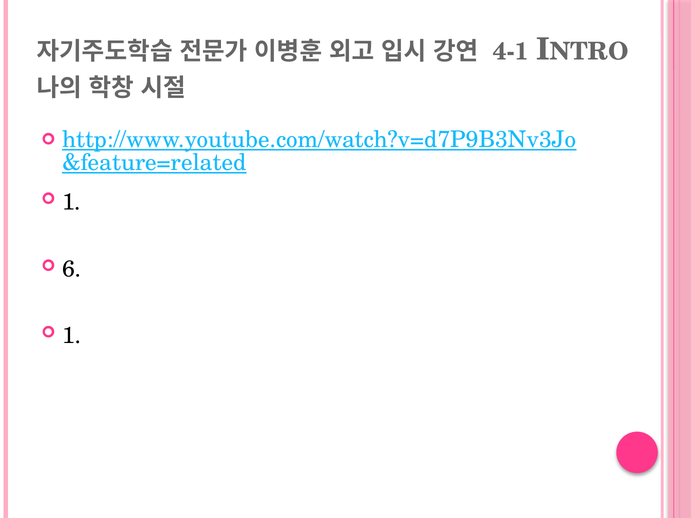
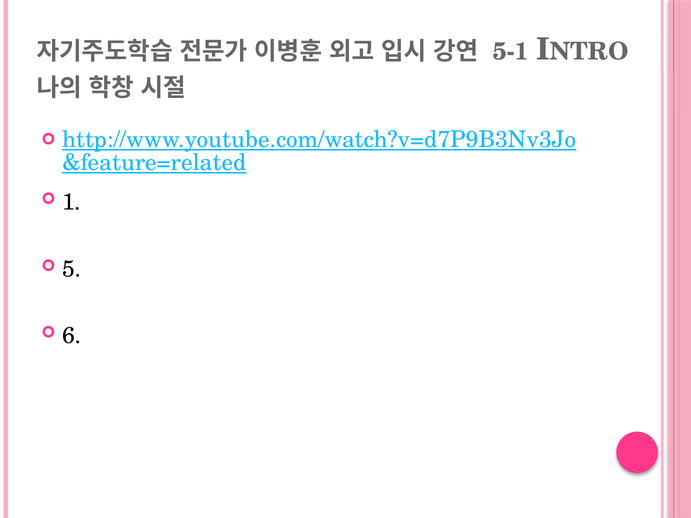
4-1: 4-1 -> 5-1
6: 6 -> 5
1 at (72, 336): 1 -> 6
